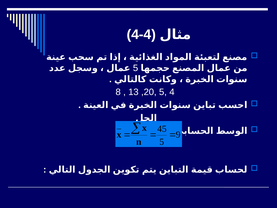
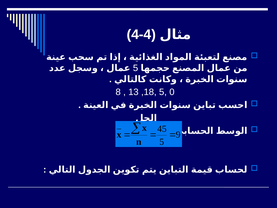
,20: ,20 -> ,18
5 4: 4 -> 0
